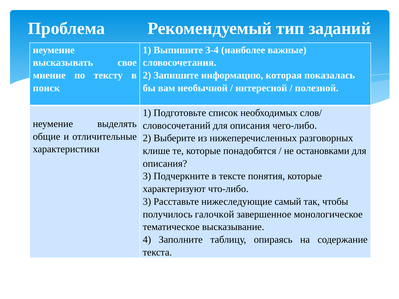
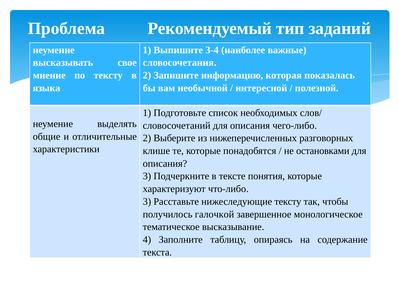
поиск: поиск -> языка
нижеследующие самый: самый -> тексту
